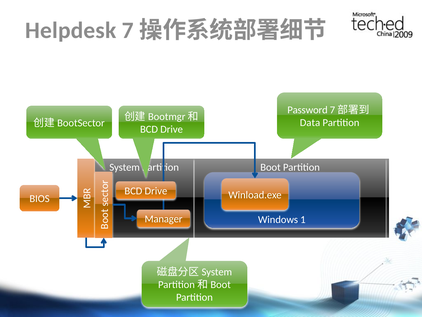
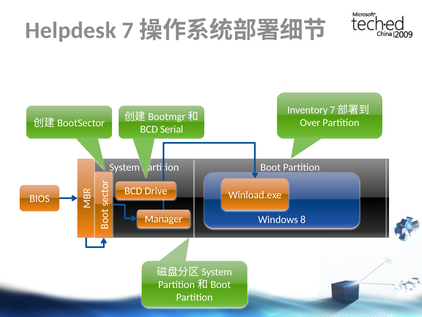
Password: Password -> Inventory
Data: Data -> Over
Drive at (172, 129): Drive -> Serial
1: 1 -> 8
